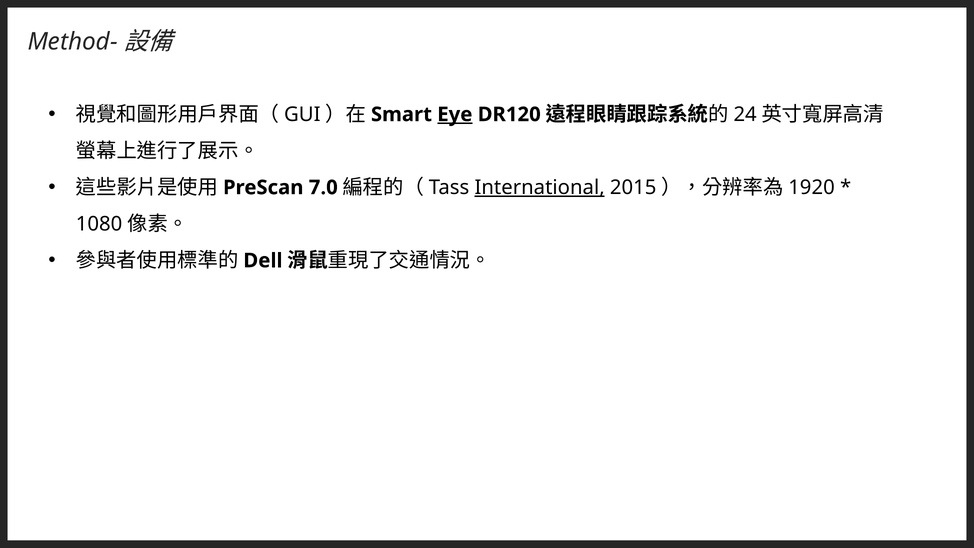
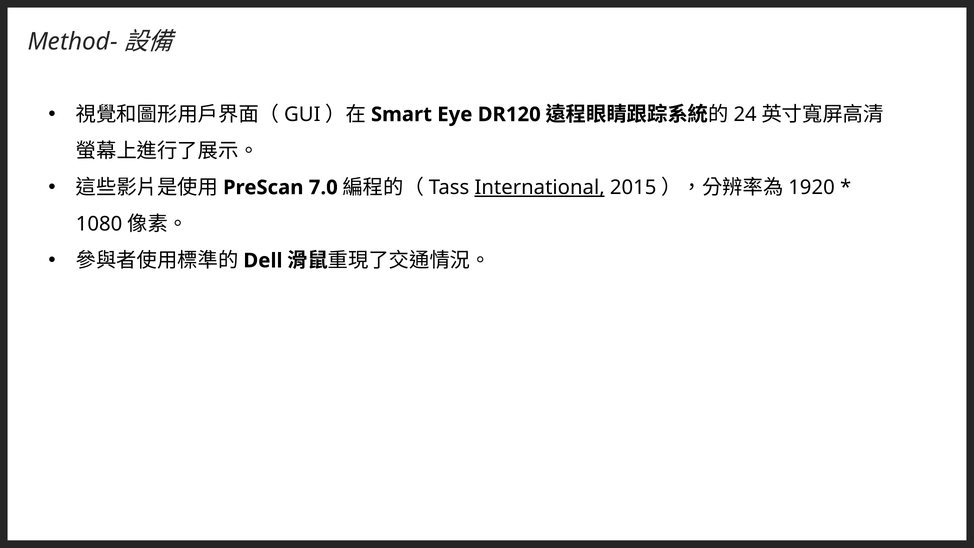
Eye underline: present -> none
